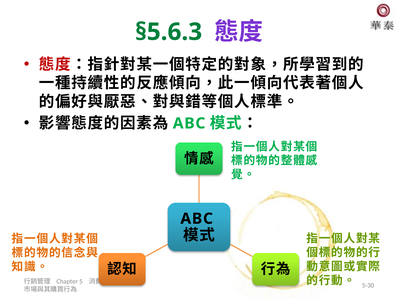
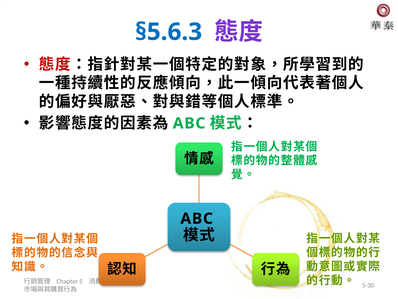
§5.6.3 colour: green -> blue
